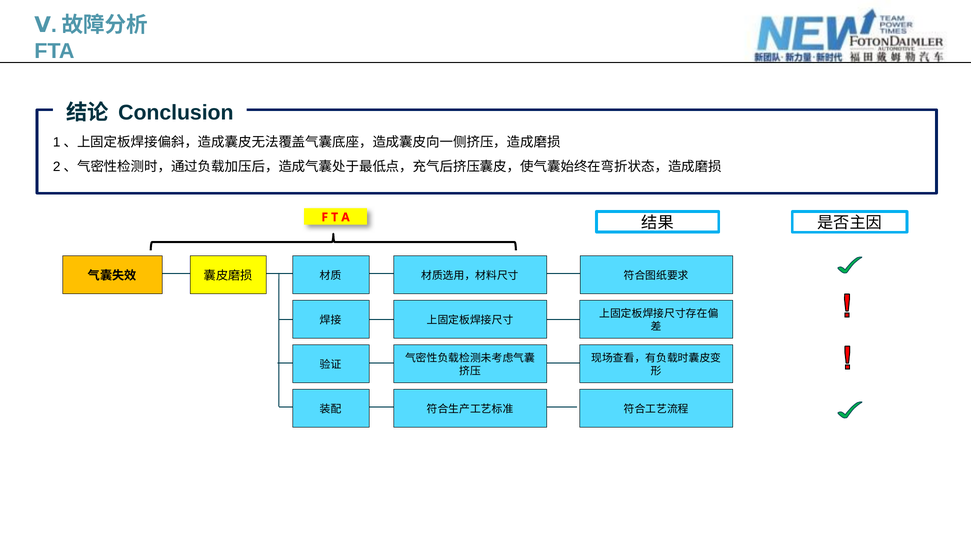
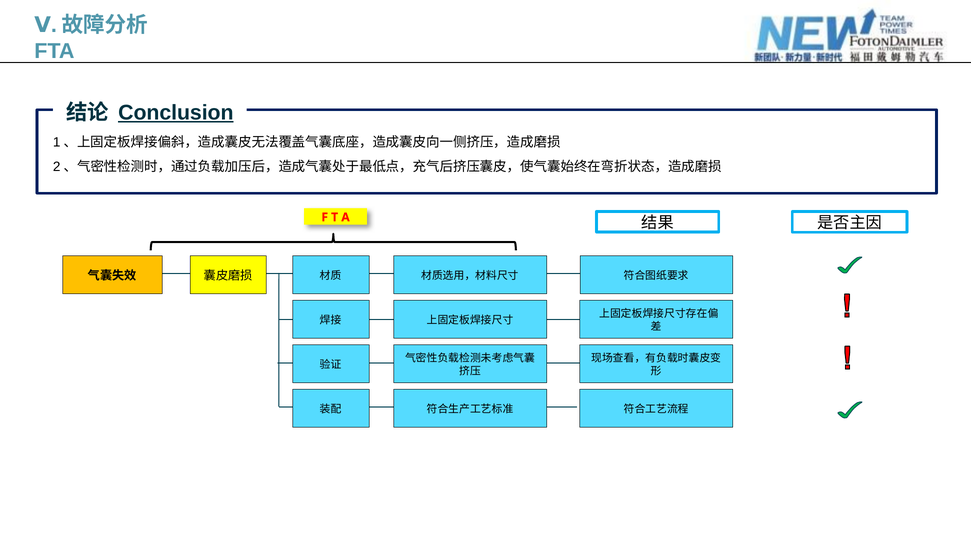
Conclusion underline: none -> present
